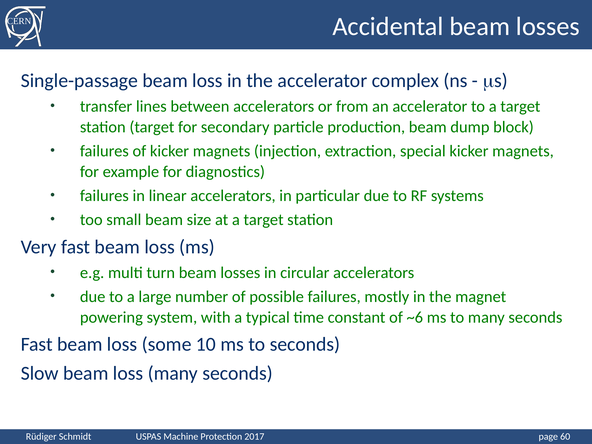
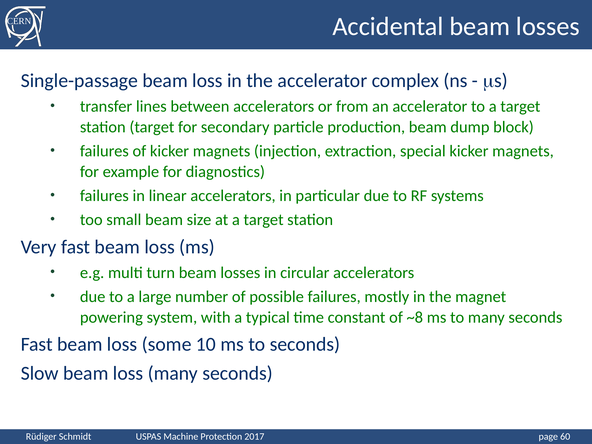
~6: ~6 -> ~8
